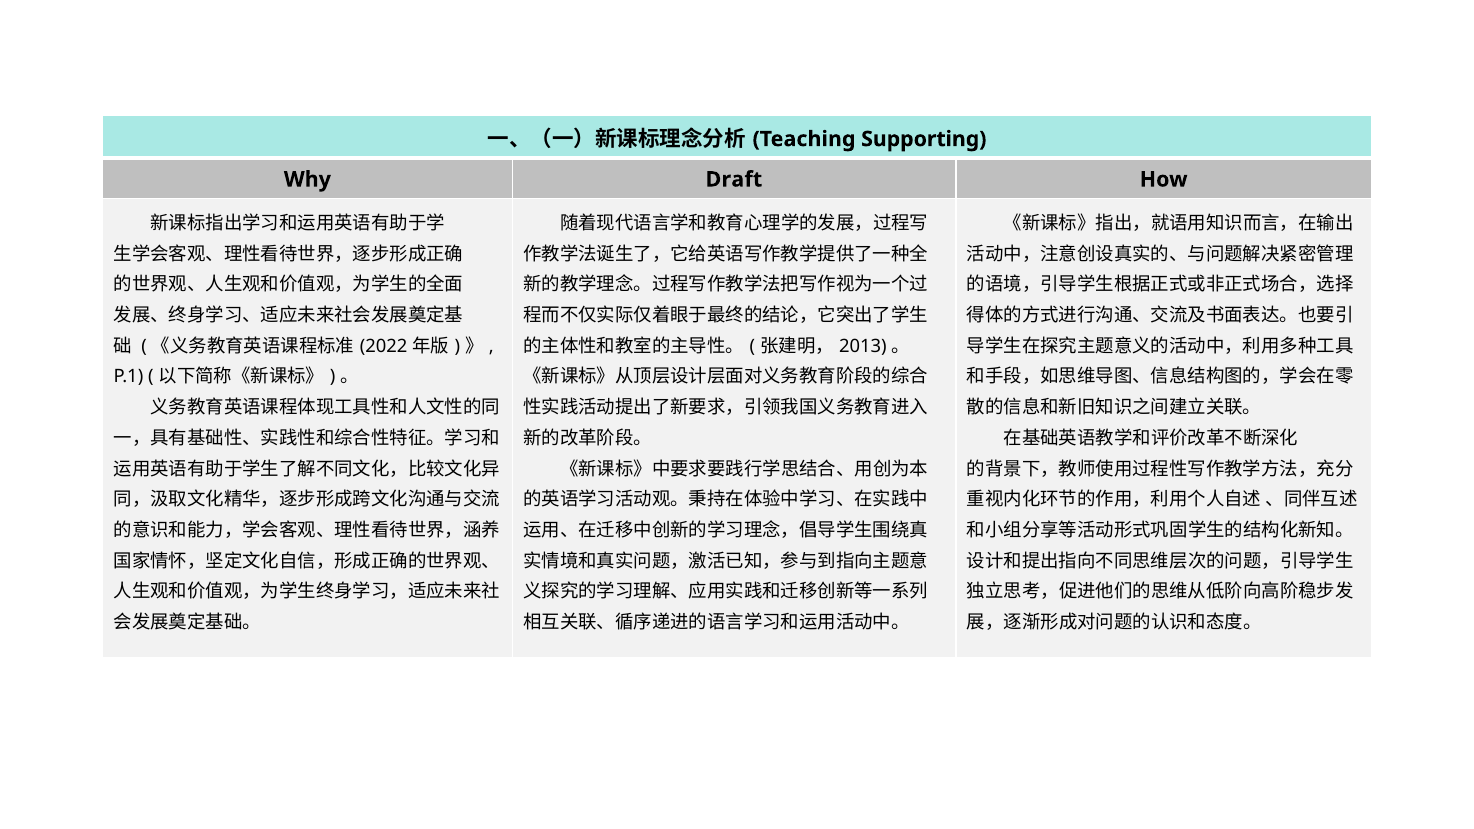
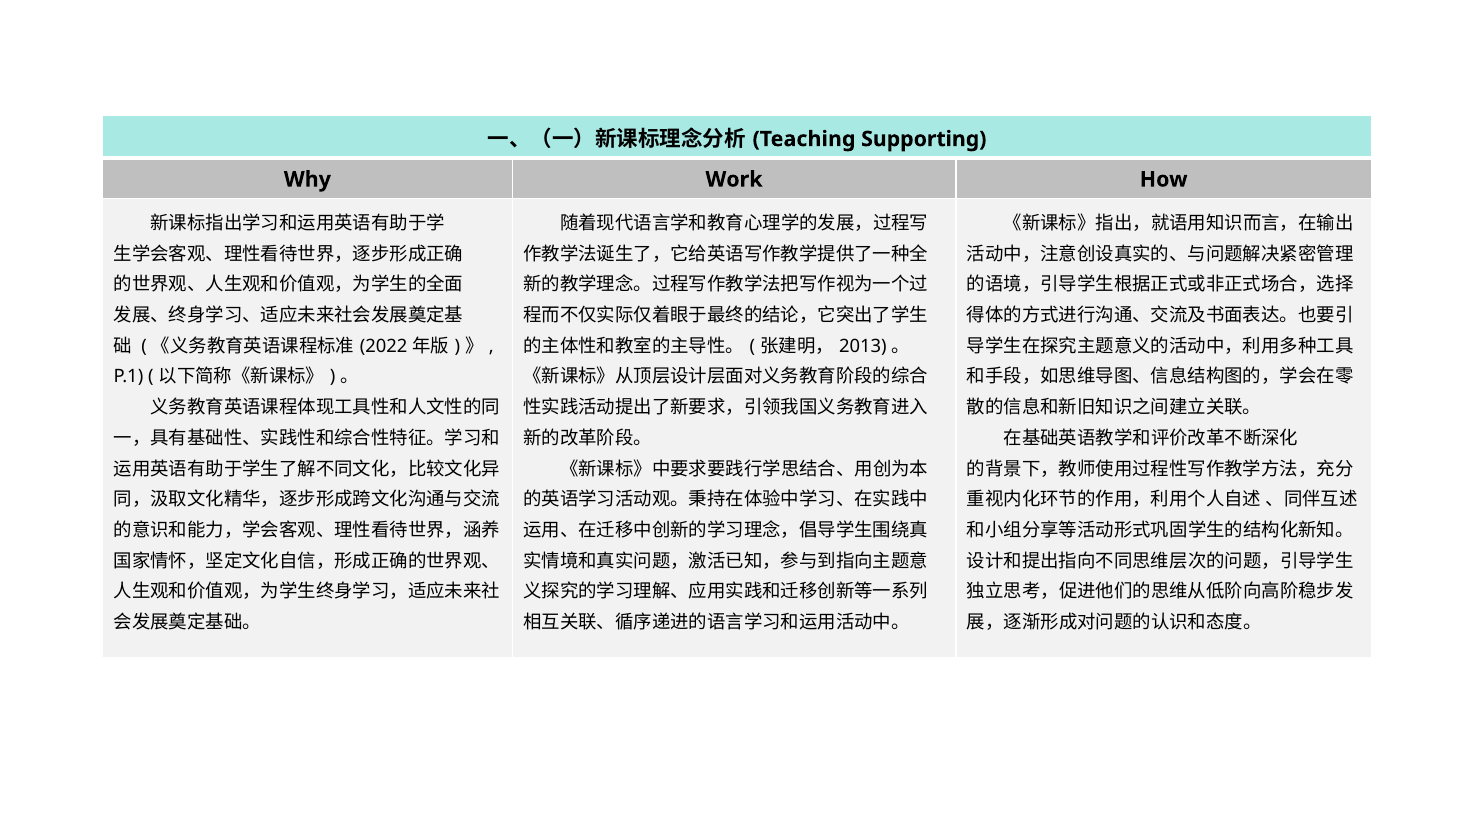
Draft: Draft -> Work
